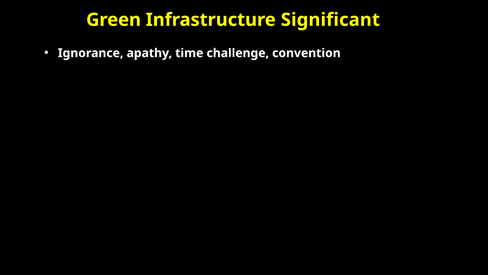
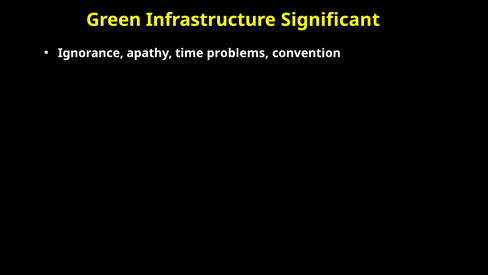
challenge: challenge -> problems
